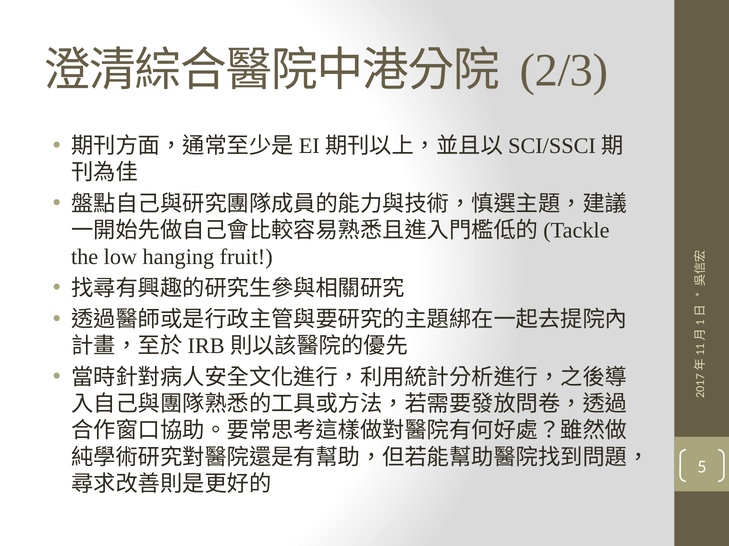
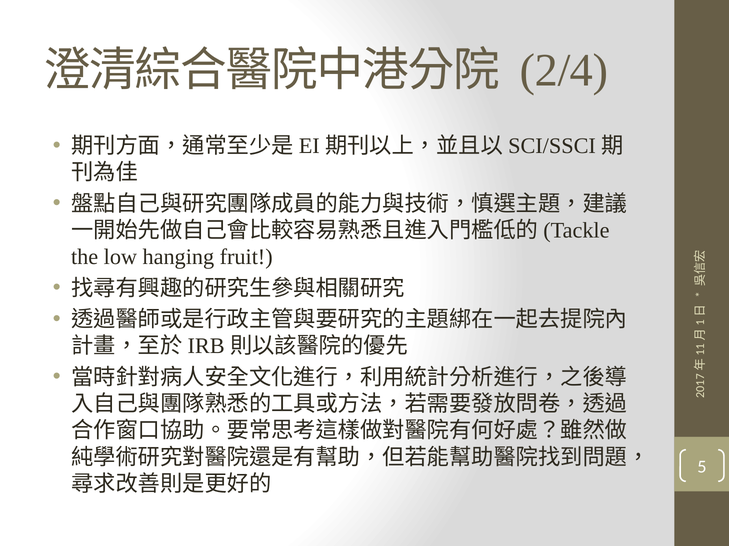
2/3: 2/3 -> 2/4
